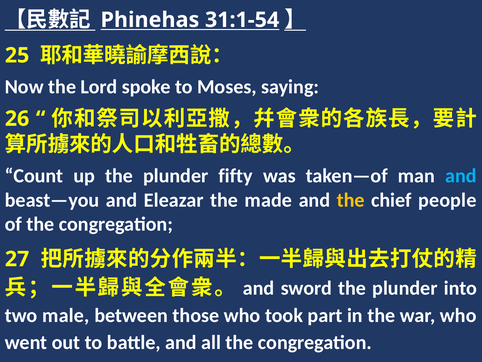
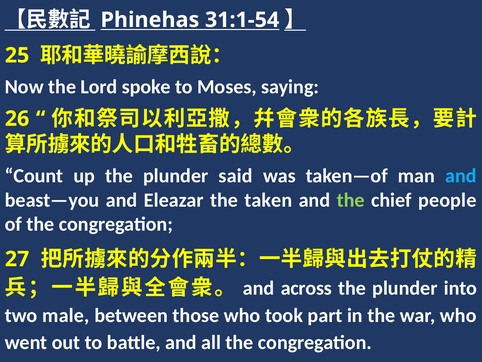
fifty: fifty -> said
made: made -> taken
the at (351, 200) colour: yellow -> light green
sword: sword -> across
